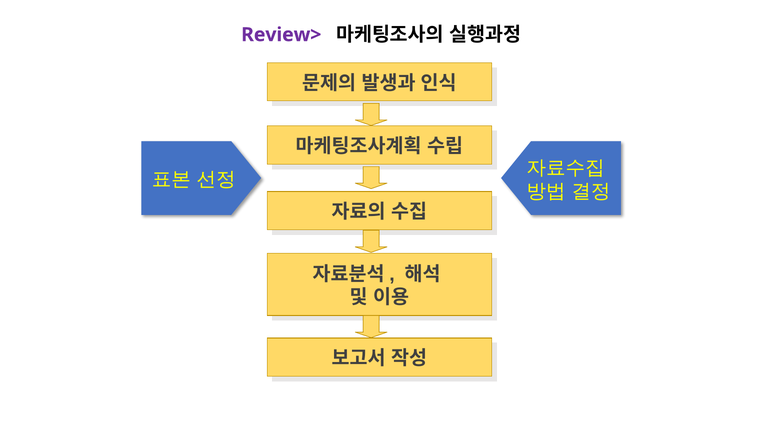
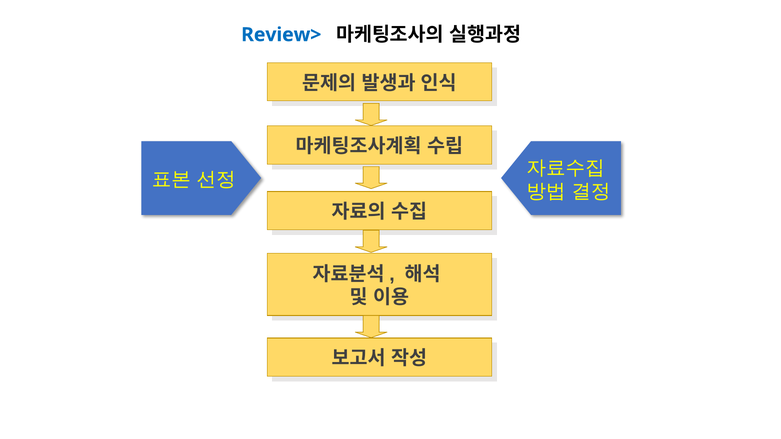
Review> colour: purple -> blue
